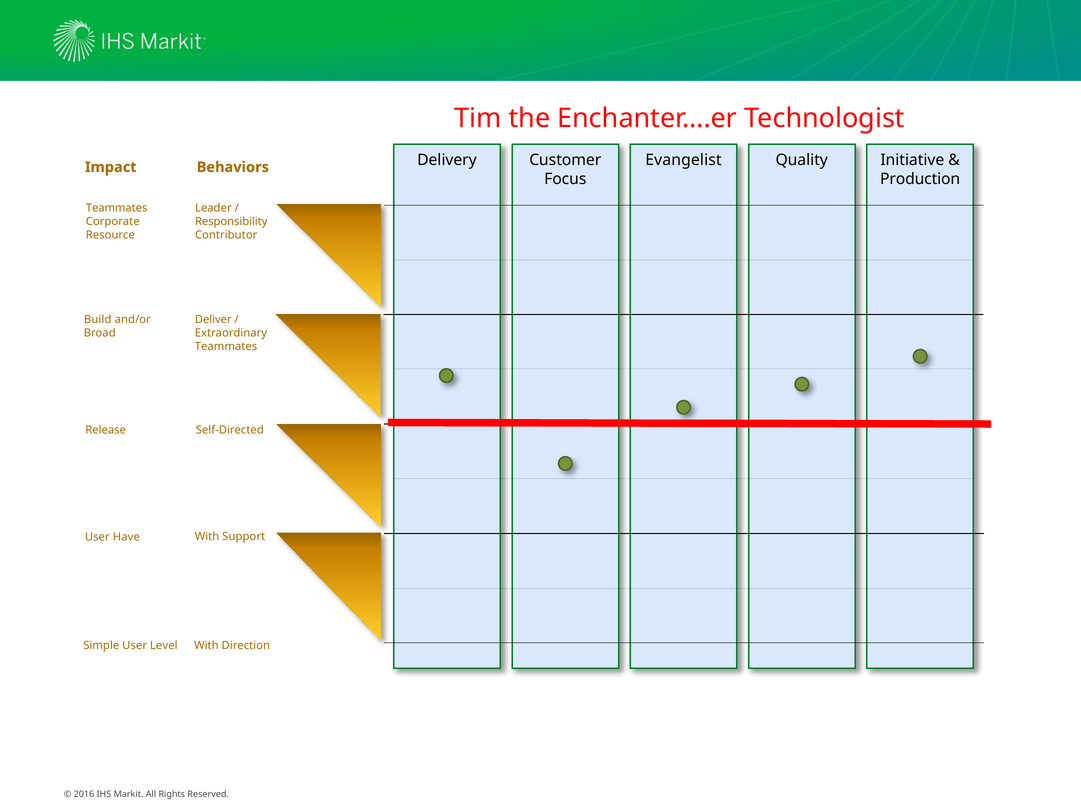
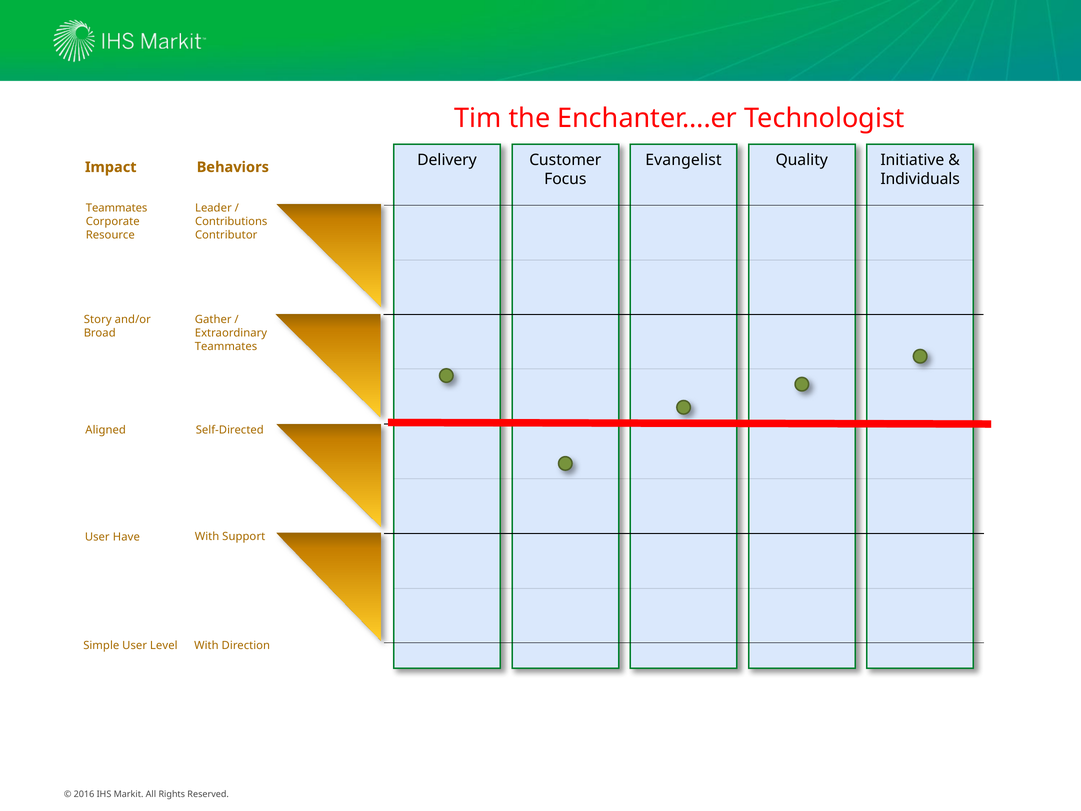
Production: Production -> Individuals
Responsibility: Responsibility -> Contributions
Build: Build -> Story
Deliver: Deliver -> Gather
Release: Release -> Aligned
